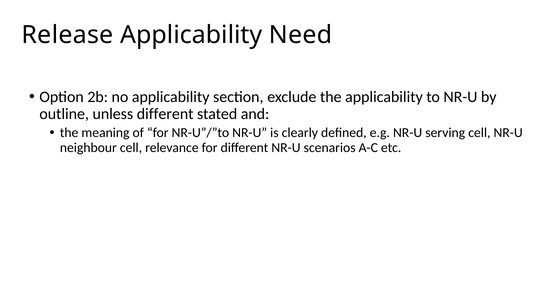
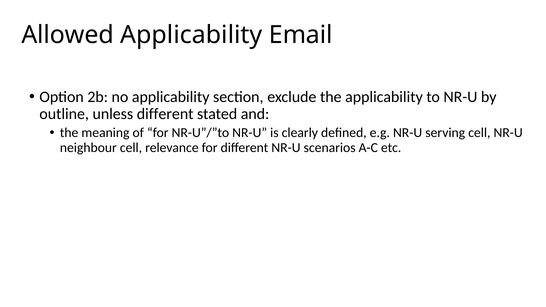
Release: Release -> Allowed
Need: Need -> Email
